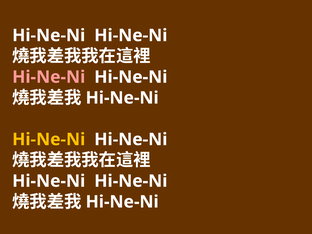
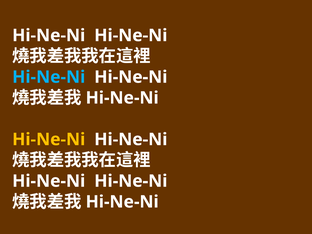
Hi-Ne-Ni at (49, 77) colour: pink -> light blue
